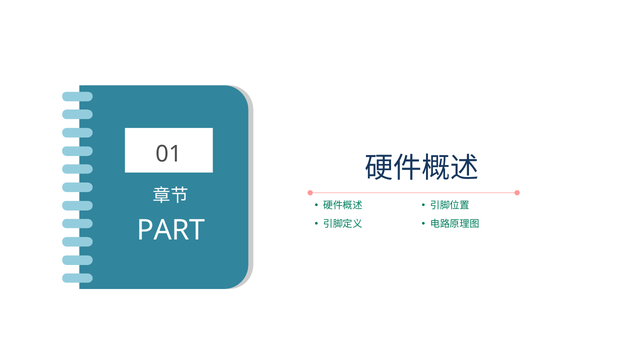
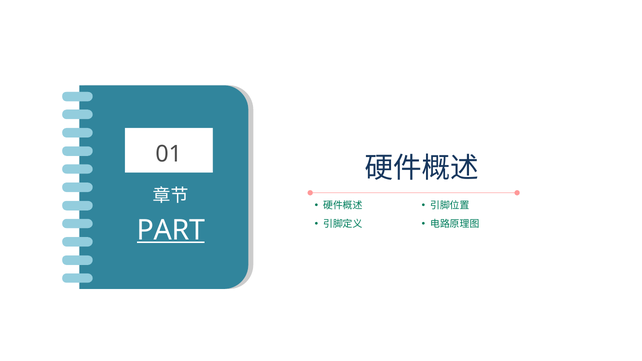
PART underline: none -> present
